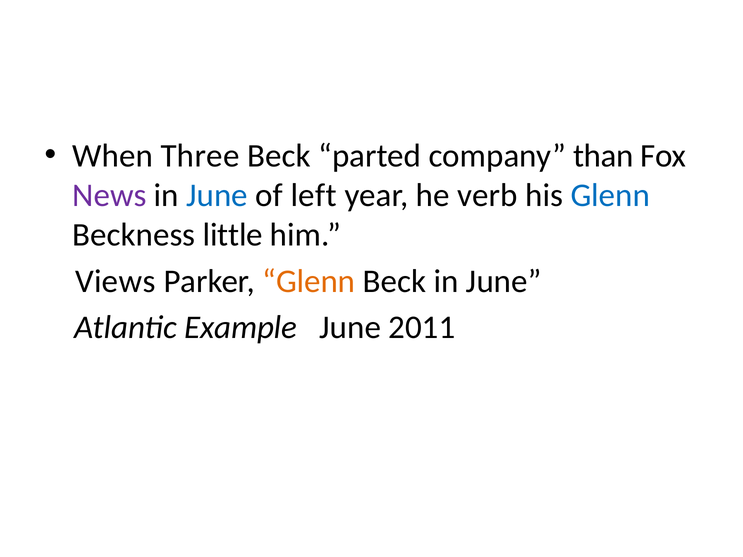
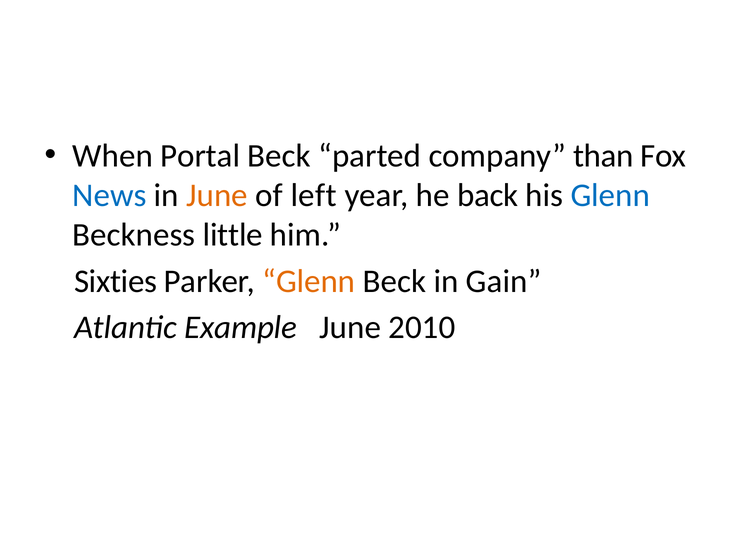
Three: Three -> Portal
News colour: purple -> blue
June at (217, 196) colour: blue -> orange
verb: verb -> back
Views: Views -> Sixties
Beck in June: June -> Gain
2011: 2011 -> 2010
